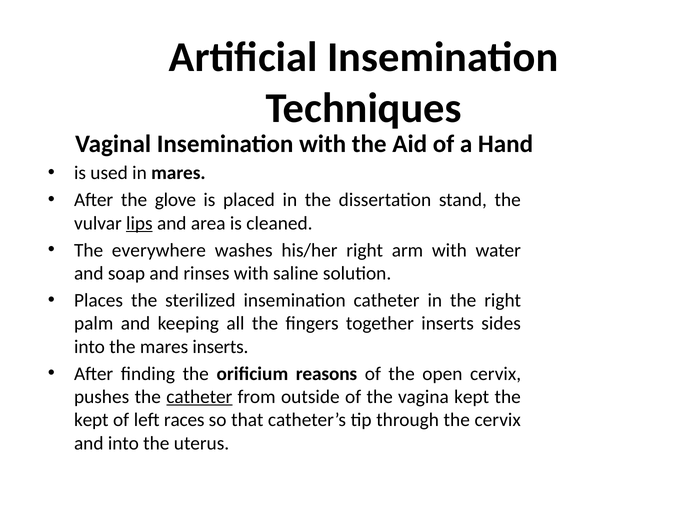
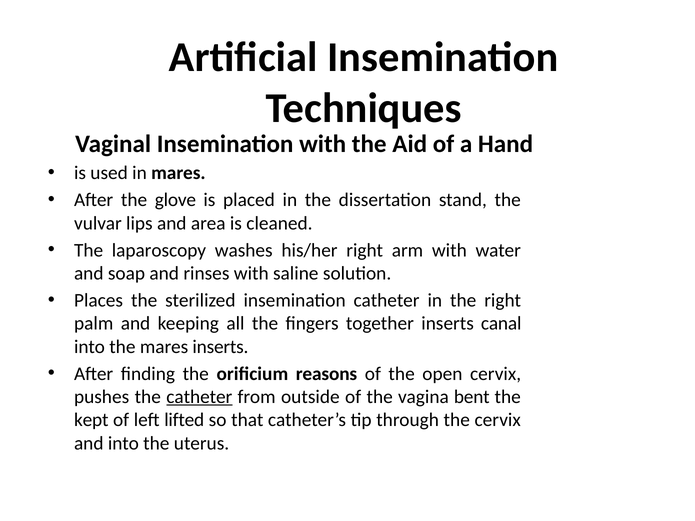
lips underline: present -> none
everywhere: everywhere -> laparoscopy
sides: sides -> canal
vagina kept: kept -> bent
races: races -> lifted
